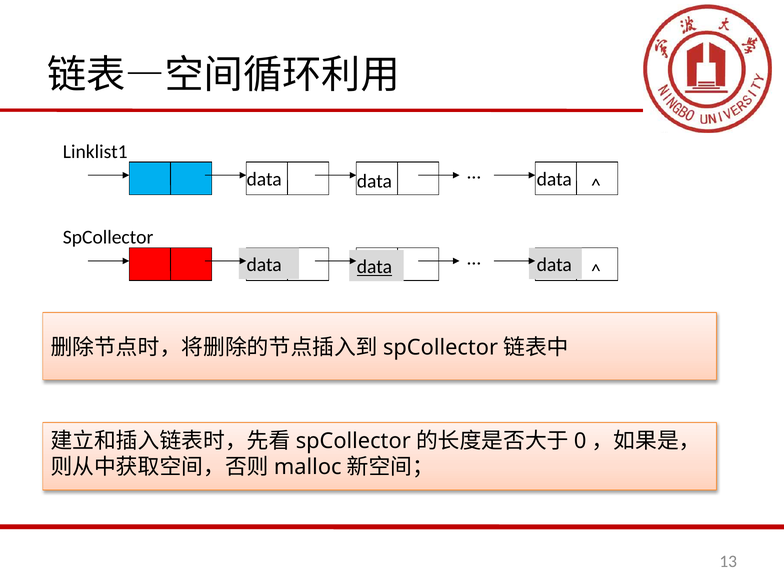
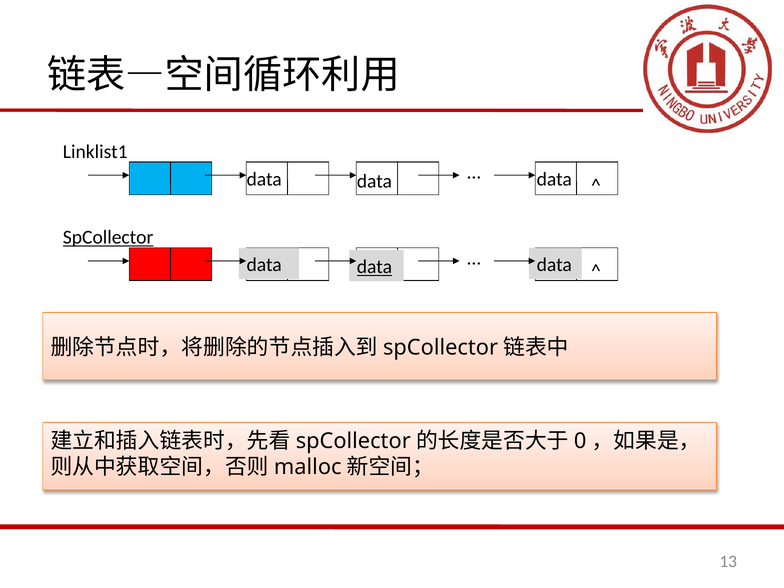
SpCollector at (108, 237) underline: none -> present
